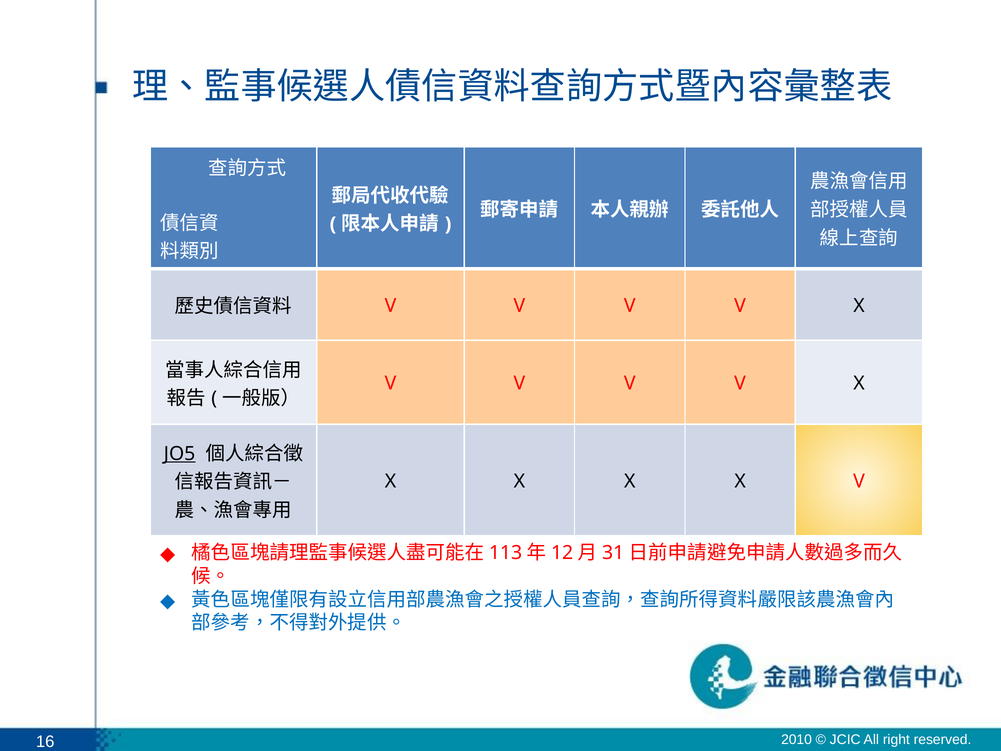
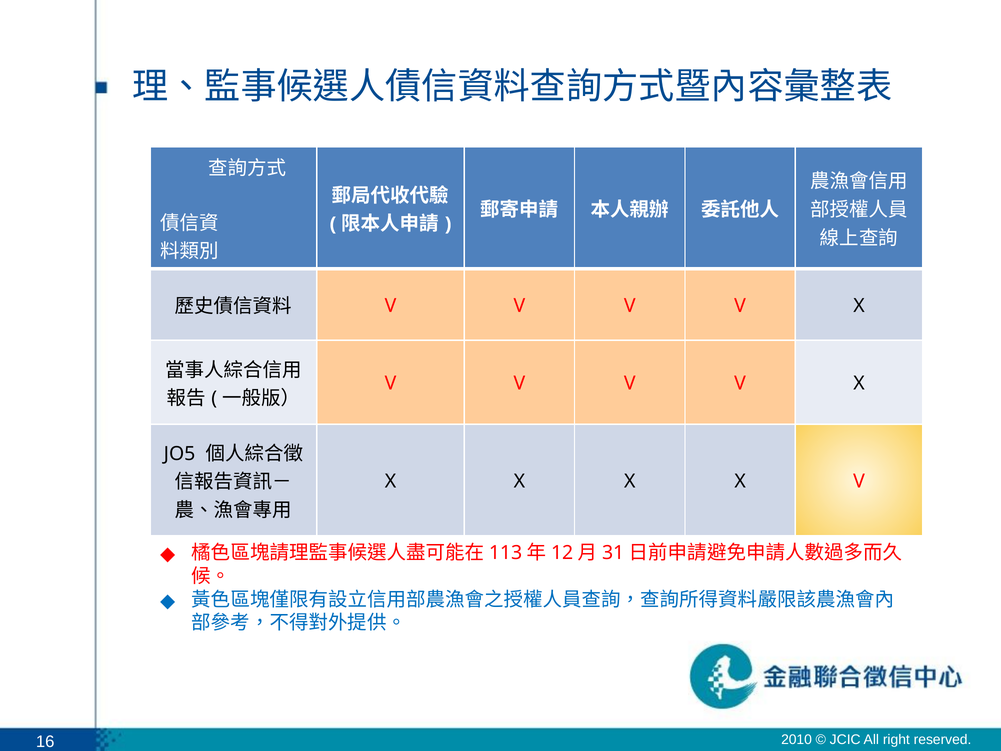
JO5 underline: present -> none
